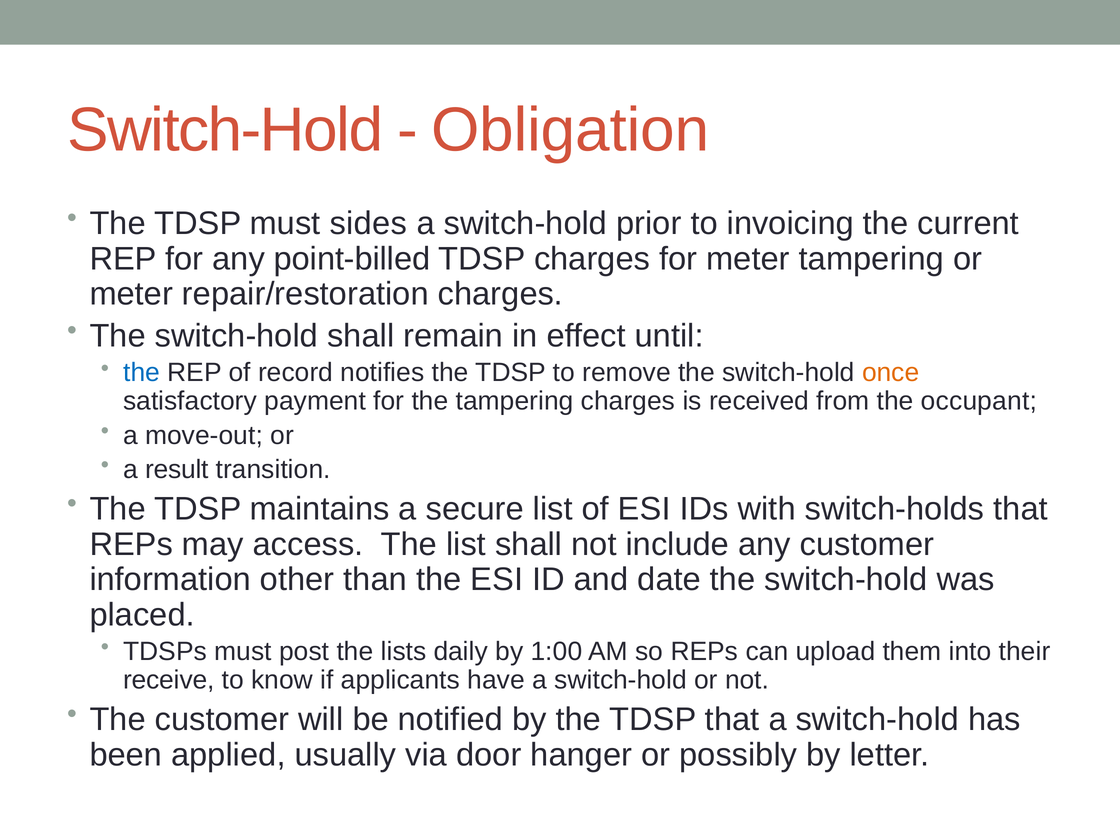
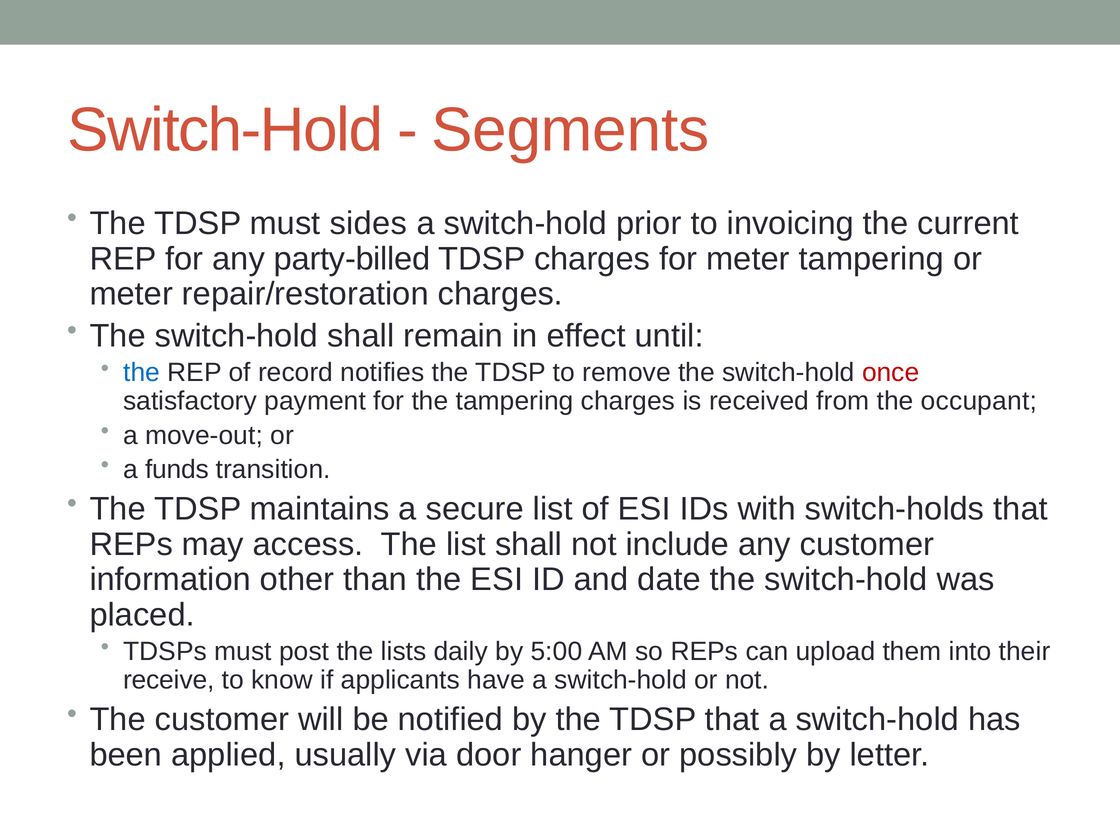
Obligation: Obligation -> Segments
point-billed: point-billed -> party-billed
once colour: orange -> red
result: result -> funds
1:00: 1:00 -> 5:00
